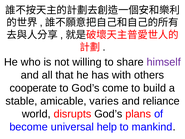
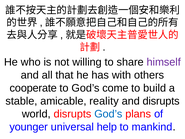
varies: varies -> reality
and reliance: reliance -> disrupts
God’s at (108, 114) colour: black -> blue
become: become -> younger
